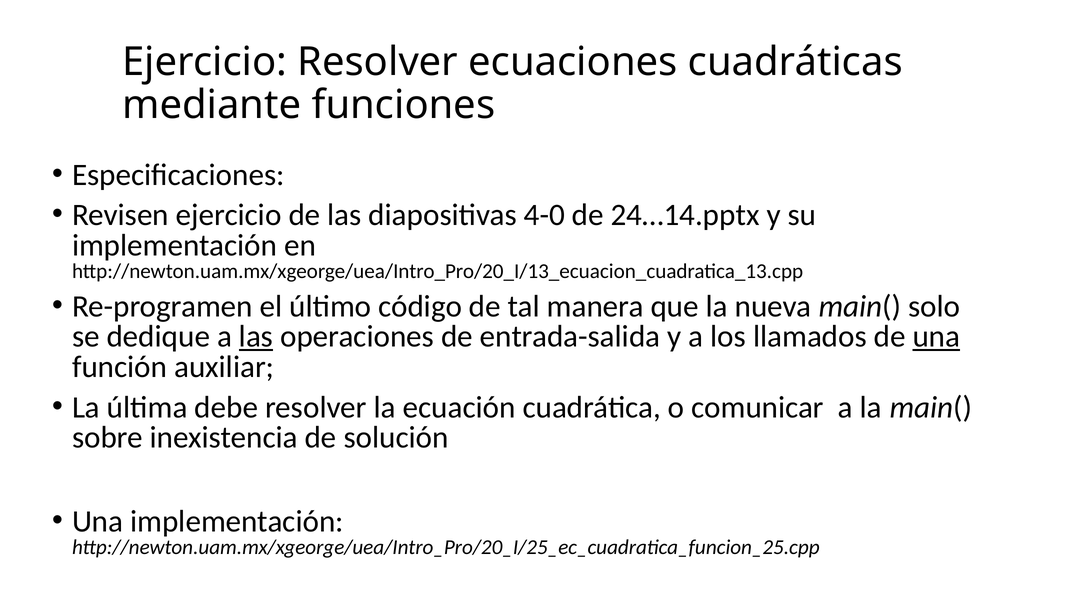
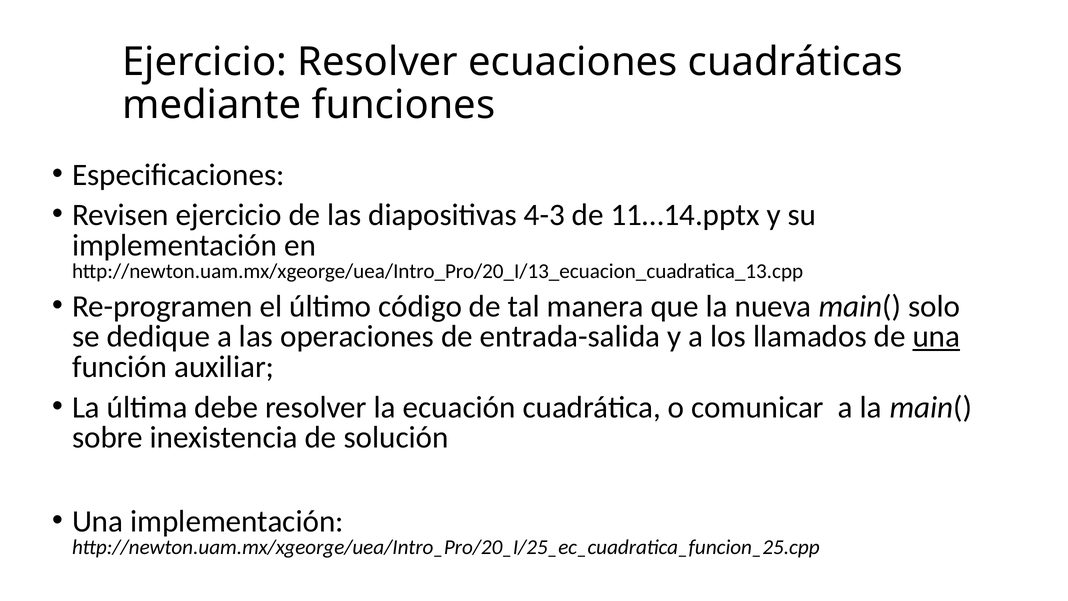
4-0: 4-0 -> 4-3
24…14.pptx: 24…14.pptx -> 11…14.pptx
las at (256, 337) underline: present -> none
